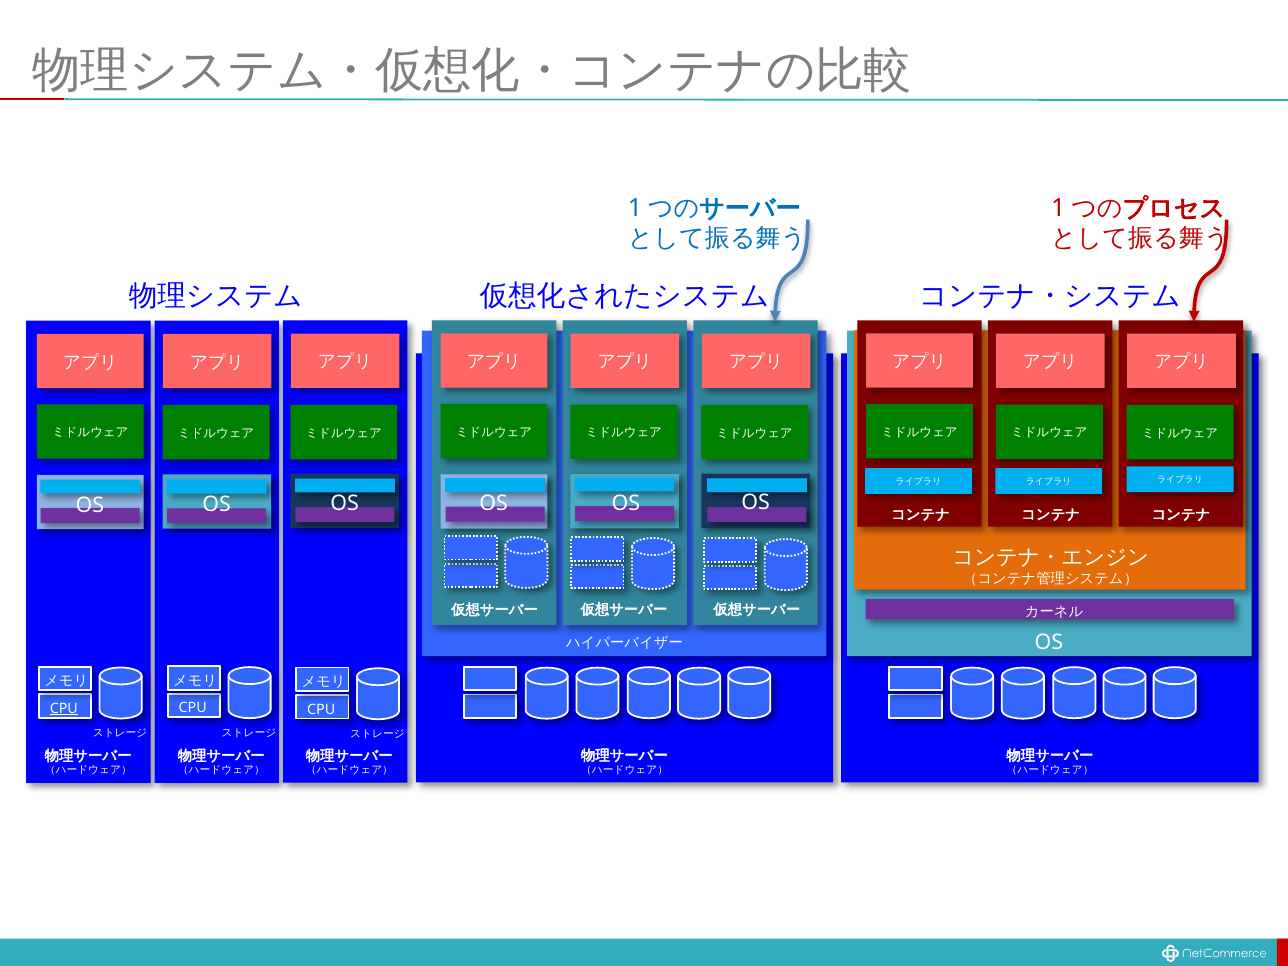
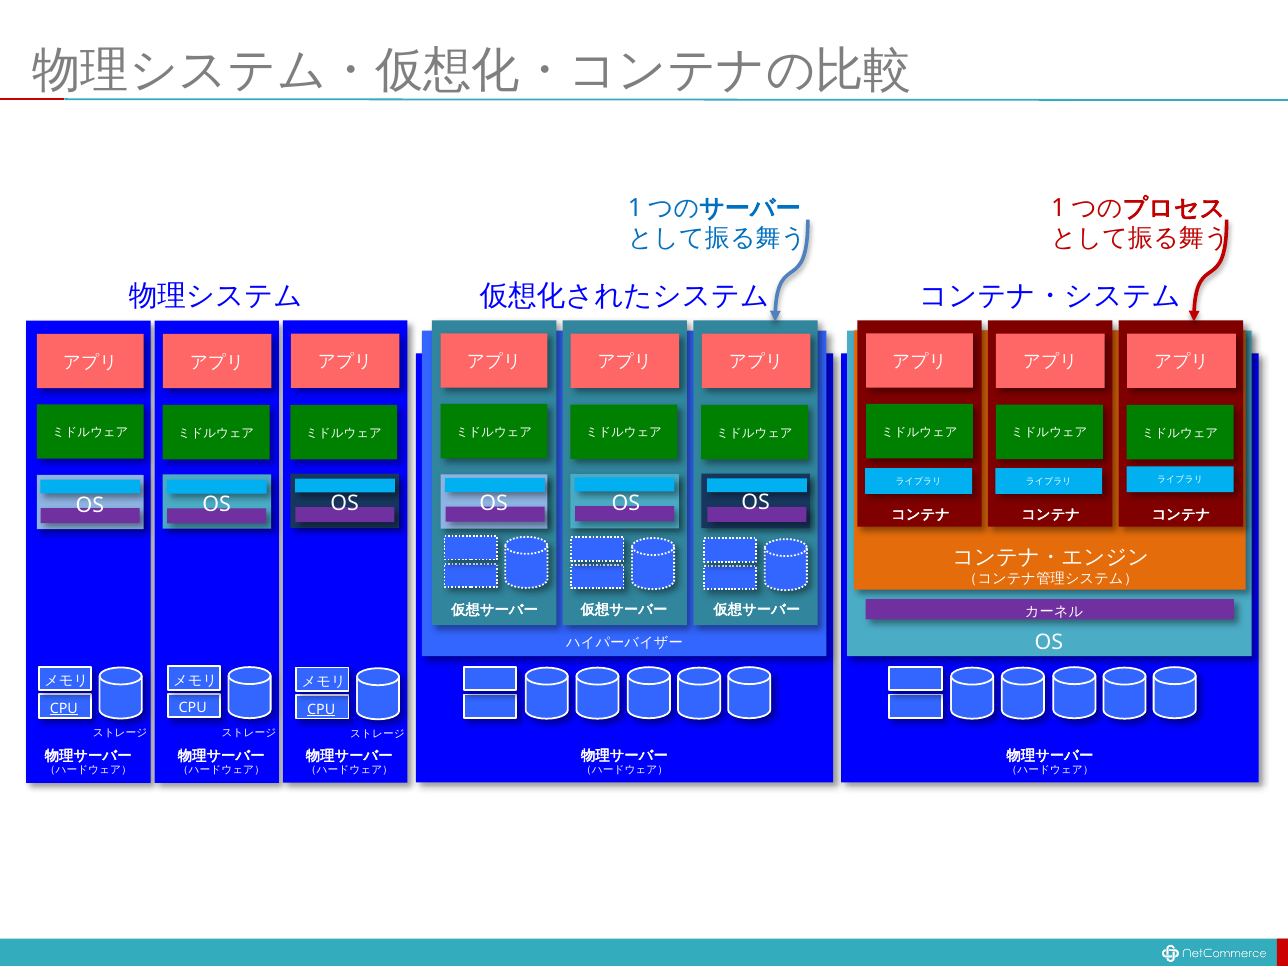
CPU at (321, 709) underline: none -> present
